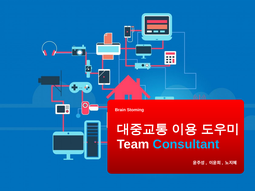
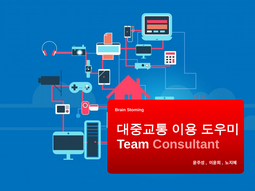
Consultant colour: light blue -> pink
